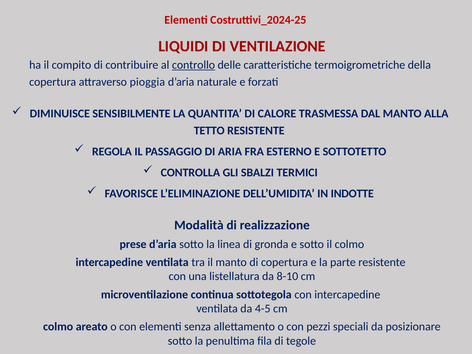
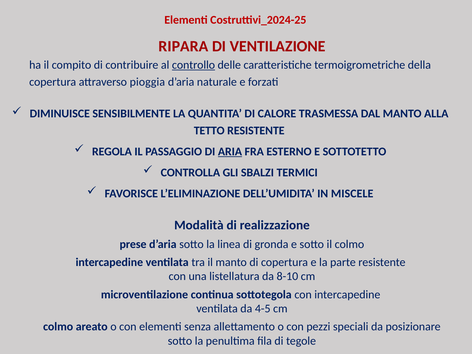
LIQUIDI: LIQUIDI -> RIPARA
ARIA underline: none -> present
INDOTTE: INDOTTE -> MISCELE
